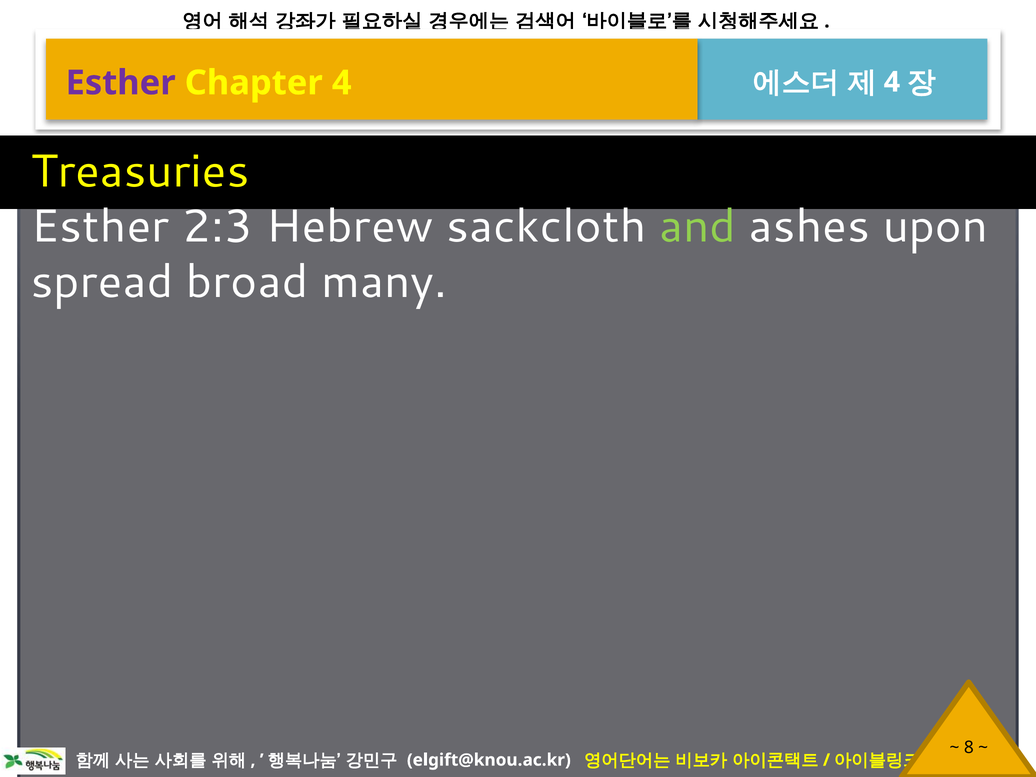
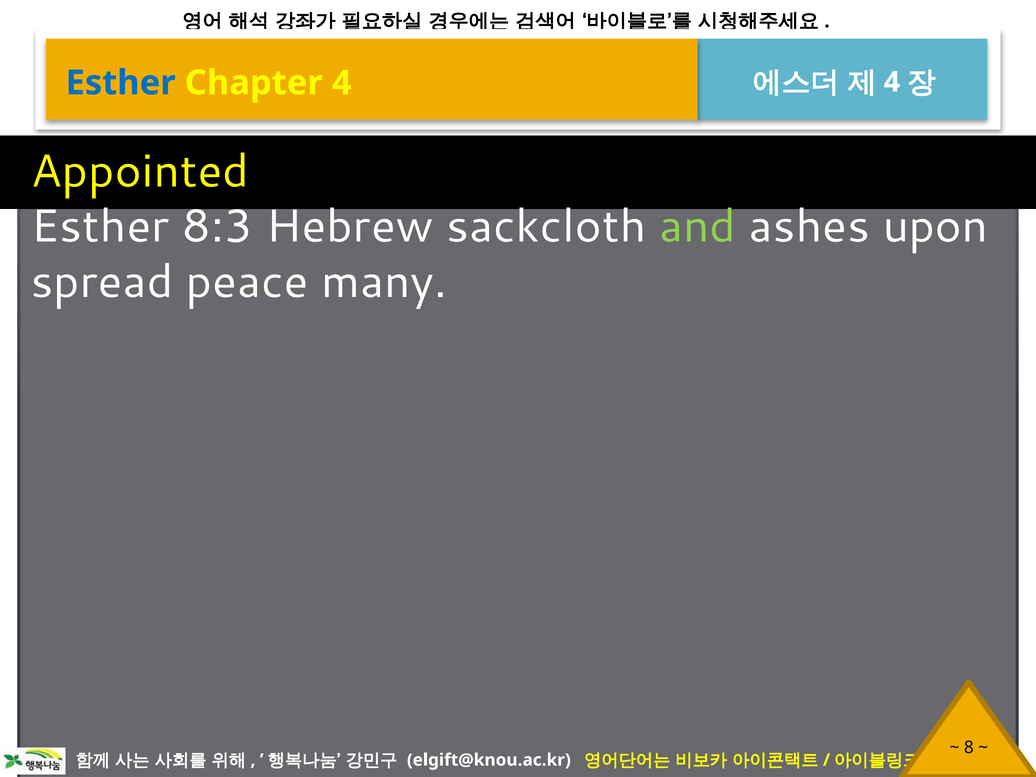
Esther at (121, 83) colour: purple -> blue
Treasuries: Treasuries -> Appointed
2:3: 2:3 -> 8:3
broad: broad -> peace
